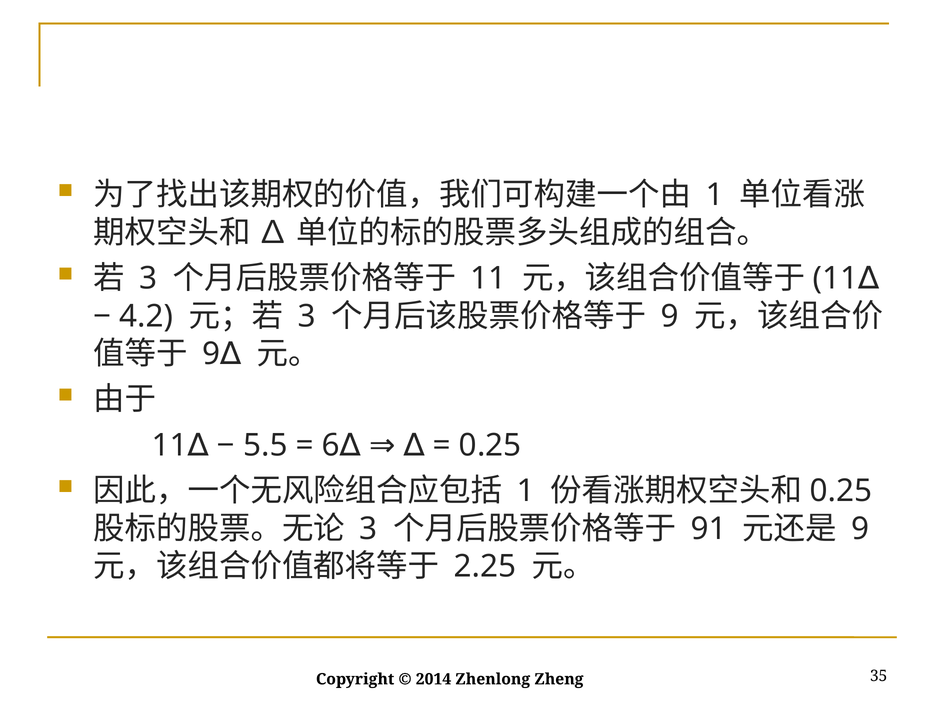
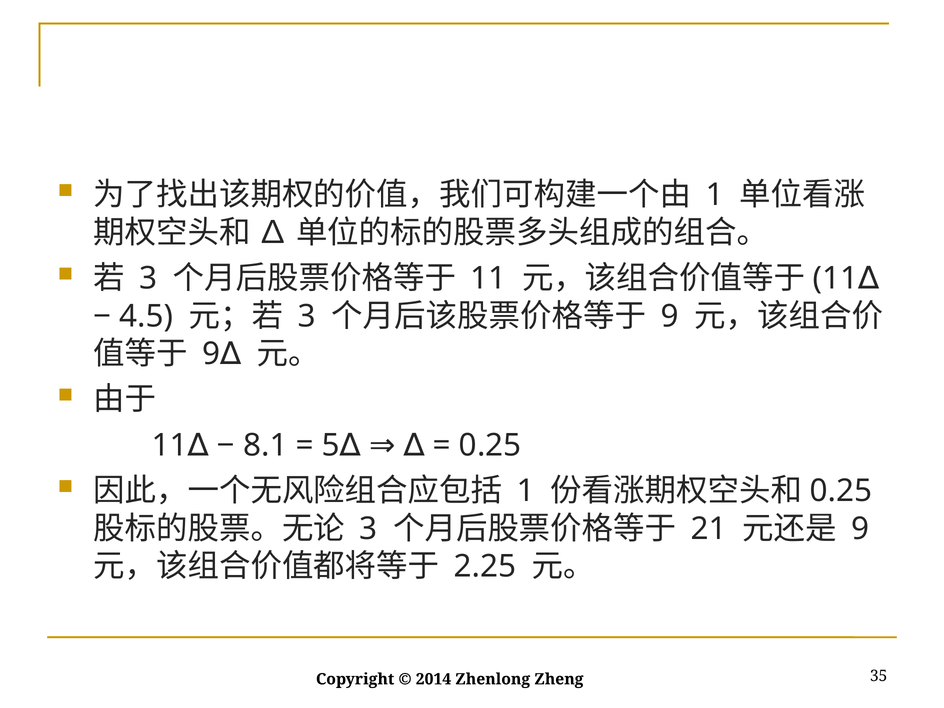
4.2: 4.2 -> 4.5
5.5: 5.5 -> 8.1
6: 6 -> 5
91: 91 -> 21
